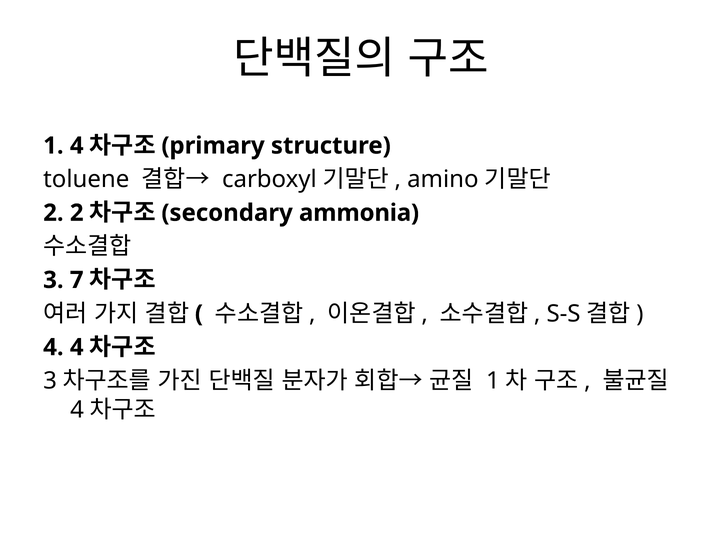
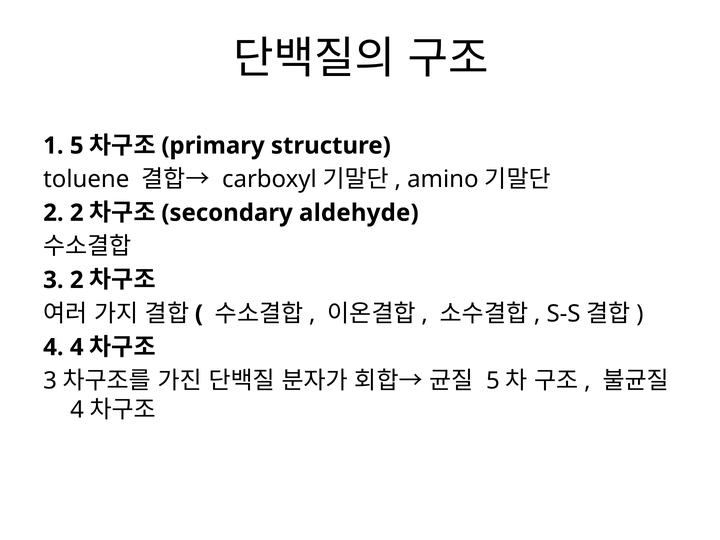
1 4: 4 -> 5
ammonia: ammonia -> aldehyde
3 7: 7 -> 2
1 at (493, 381): 1 -> 5
